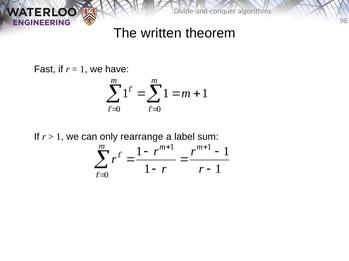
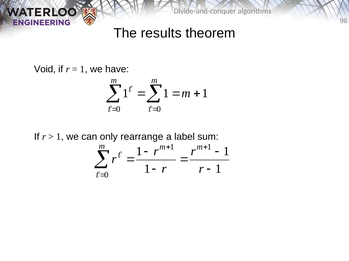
written: written -> results
Fast: Fast -> Void
